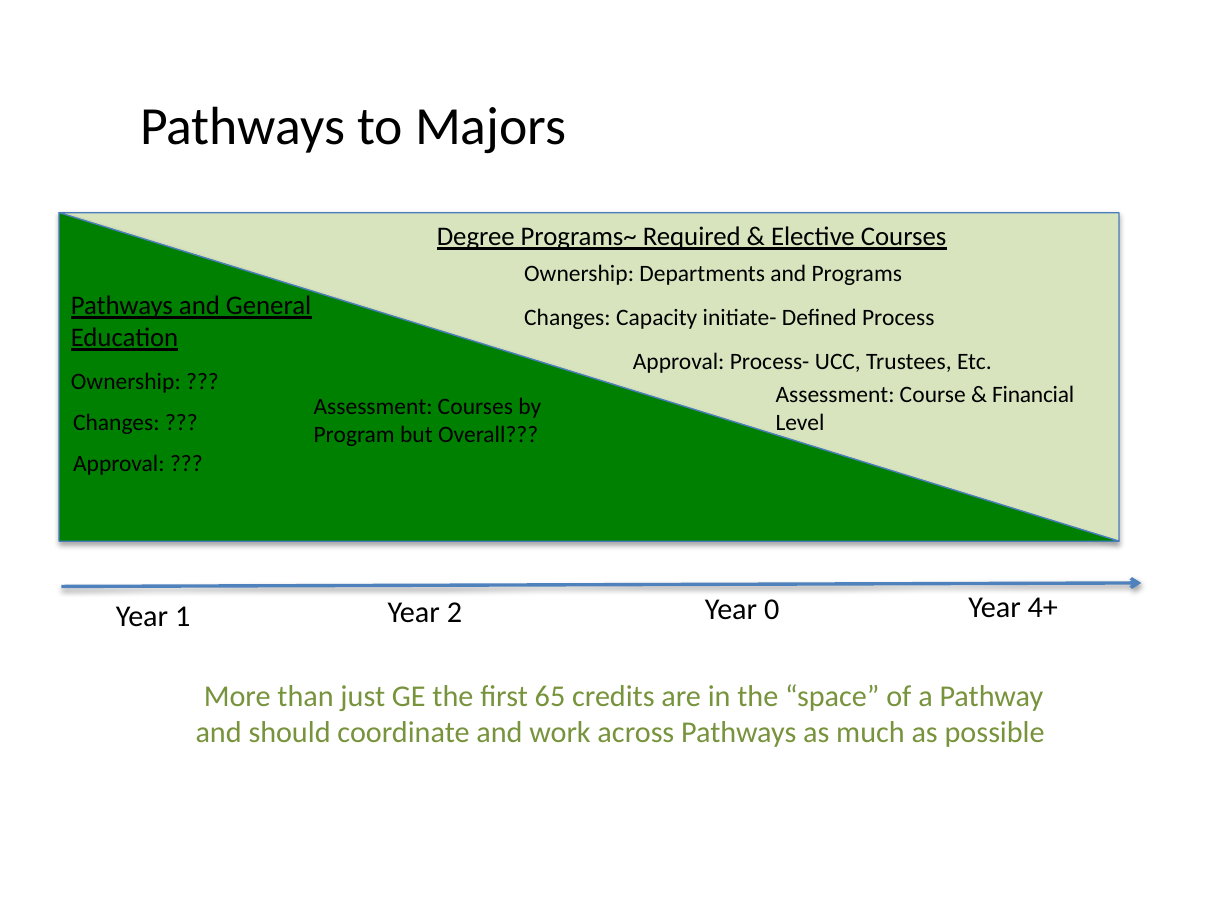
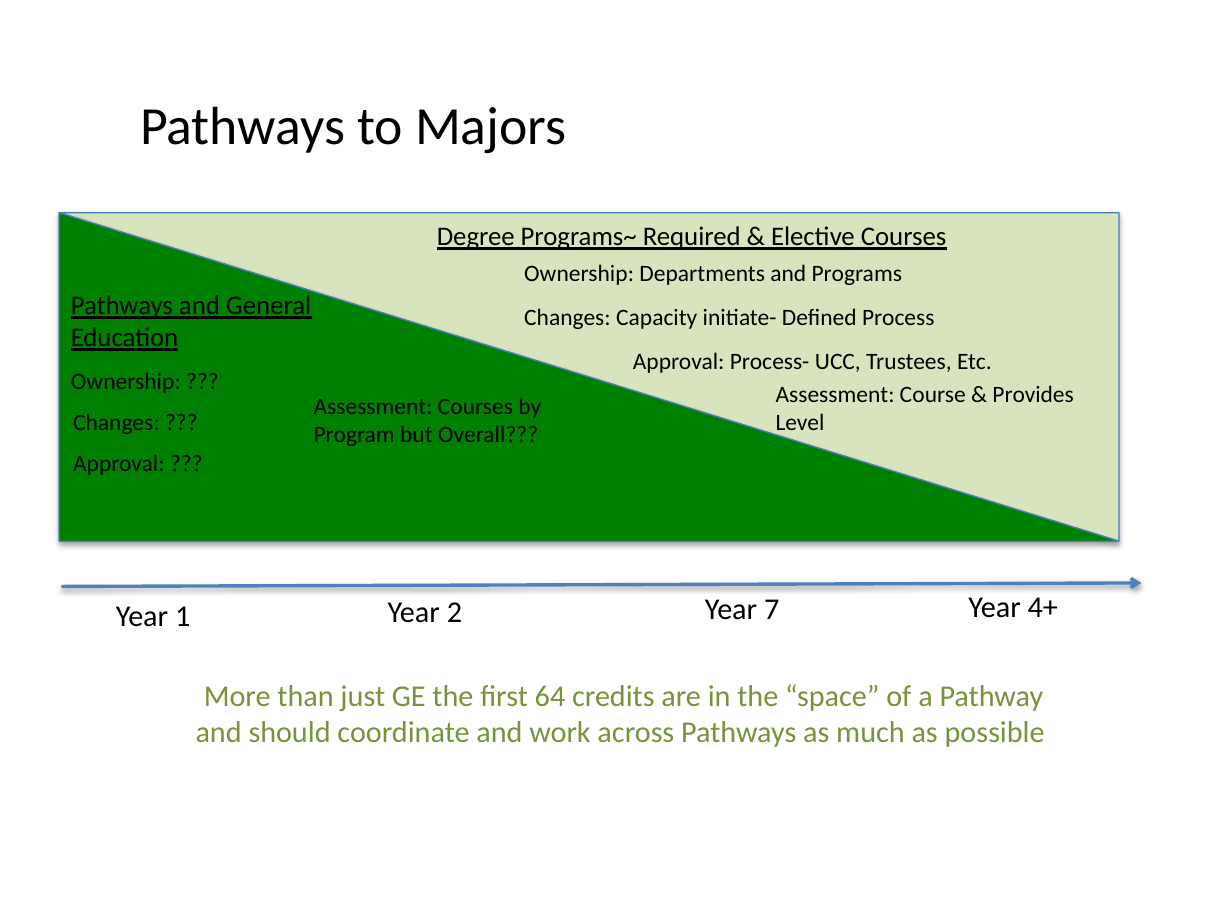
Financial: Financial -> Provides
0: 0 -> 7
65: 65 -> 64
